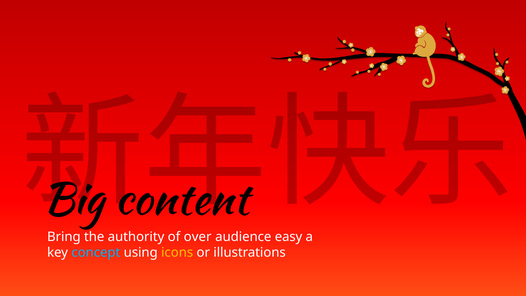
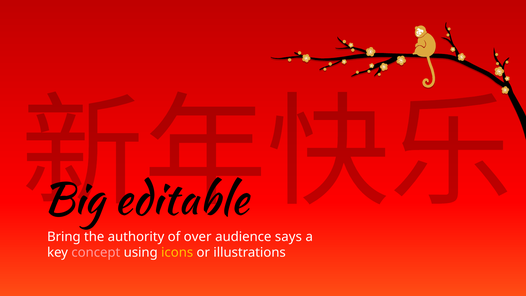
content: content -> editable
easy: easy -> says
concept colour: light blue -> pink
